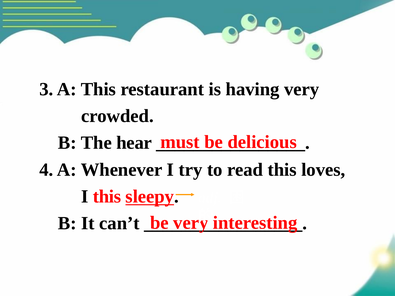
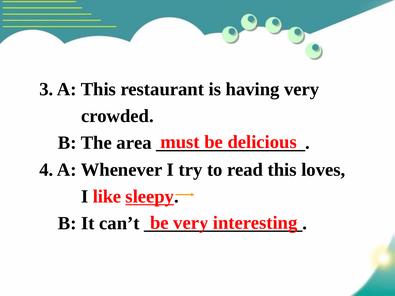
hear: hear -> area
I this: this -> like
